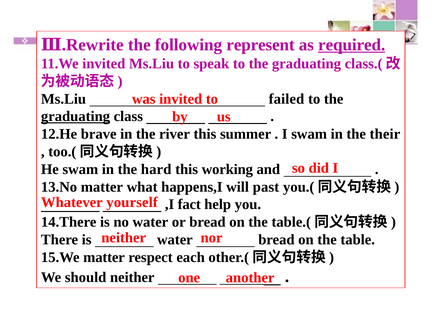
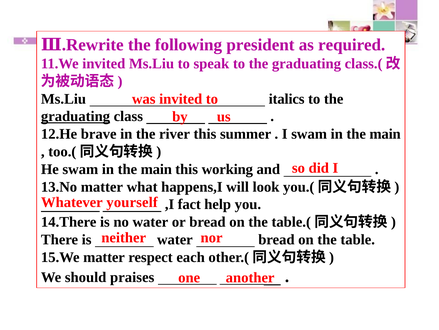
represent: represent -> president
required underline: present -> none
failed: failed -> italics
their at (385, 134): their -> main
hard at (156, 169): hard -> main
past: past -> look
should neither: neither -> praises
